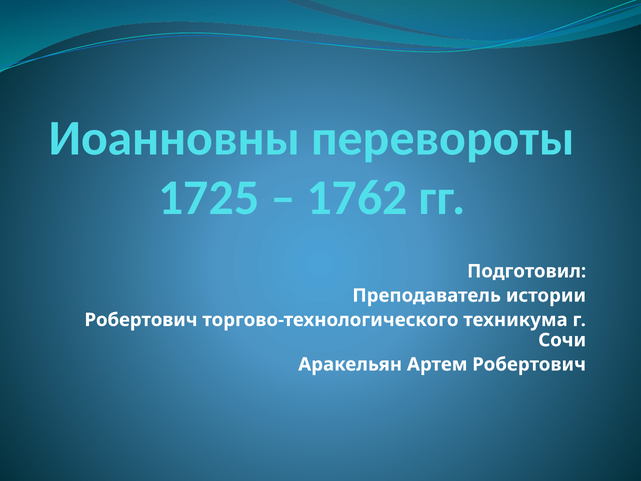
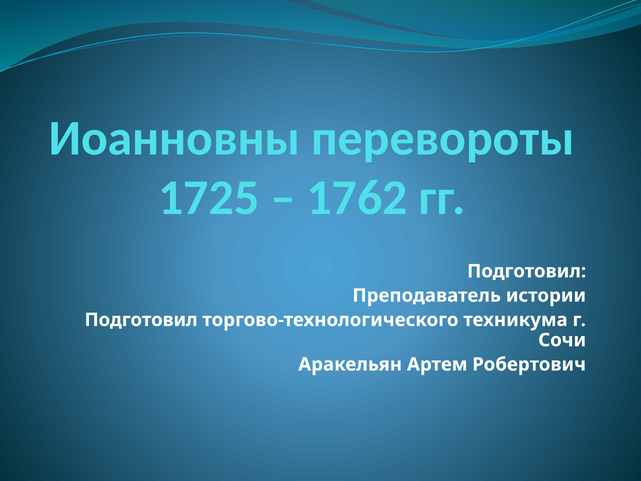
Робертович at (141, 320): Робертович -> Подготовил
